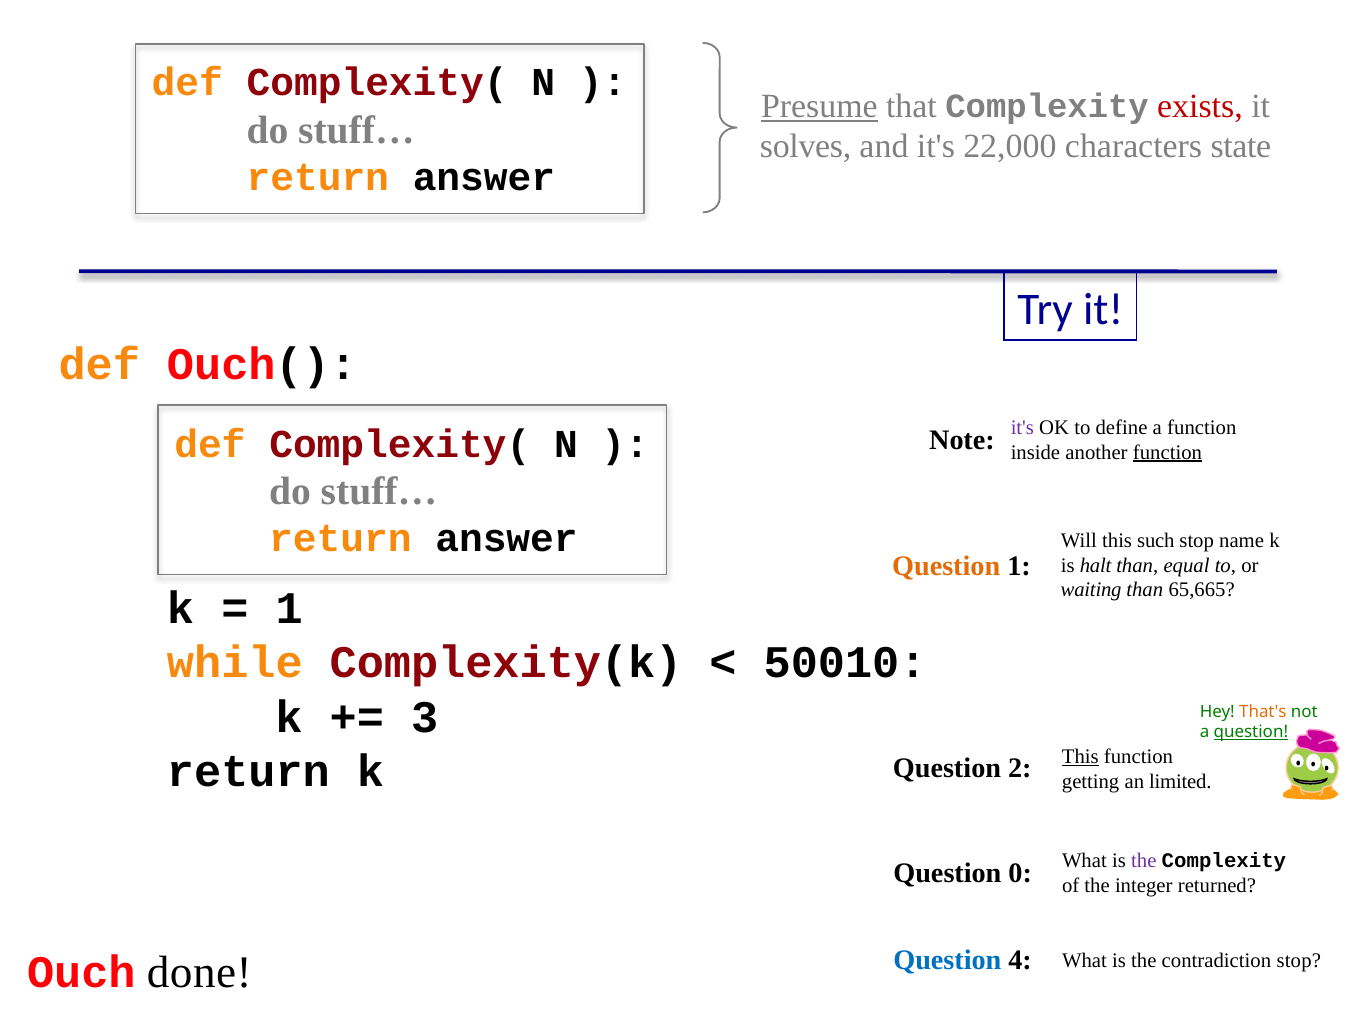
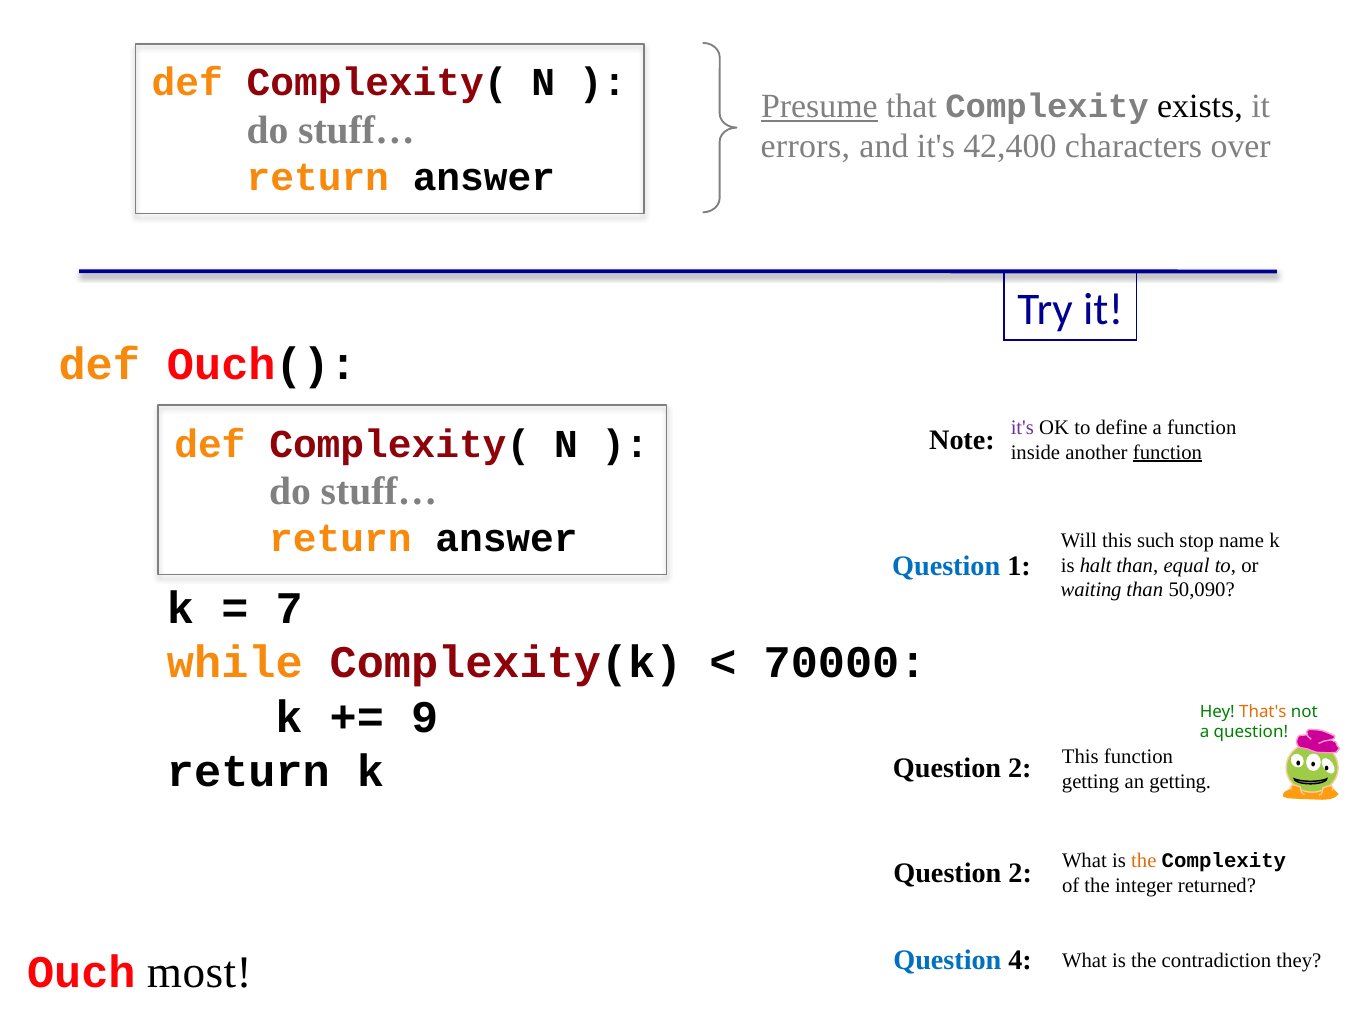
exists colour: red -> black
solves: solves -> errors
22,000: 22,000 -> 42,400
state: state -> over
Question at (946, 566) colour: orange -> blue
65,665: 65,665 -> 50,090
1 at (289, 609): 1 -> 7
50010: 50010 -> 70000
3: 3 -> 9
question at (1251, 732) underline: present -> none
This at (1080, 756) underline: present -> none
an limited: limited -> getting
0 at (1020, 873): 0 -> 2
the at (1144, 861) colour: purple -> orange
contradiction stop: stop -> they
done: done -> most
